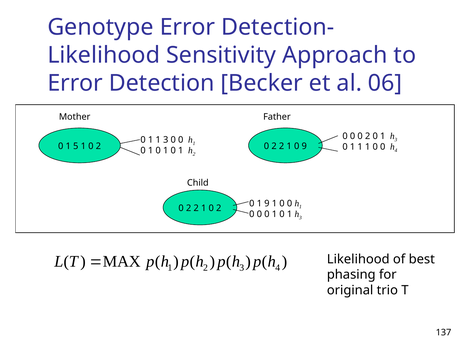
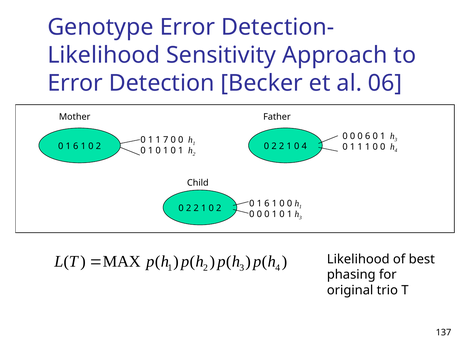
0 0 2: 2 -> 6
1 3: 3 -> 7
5 at (76, 146): 5 -> 6
0 9: 9 -> 4
9 at (267, 204): 9 -> 6
